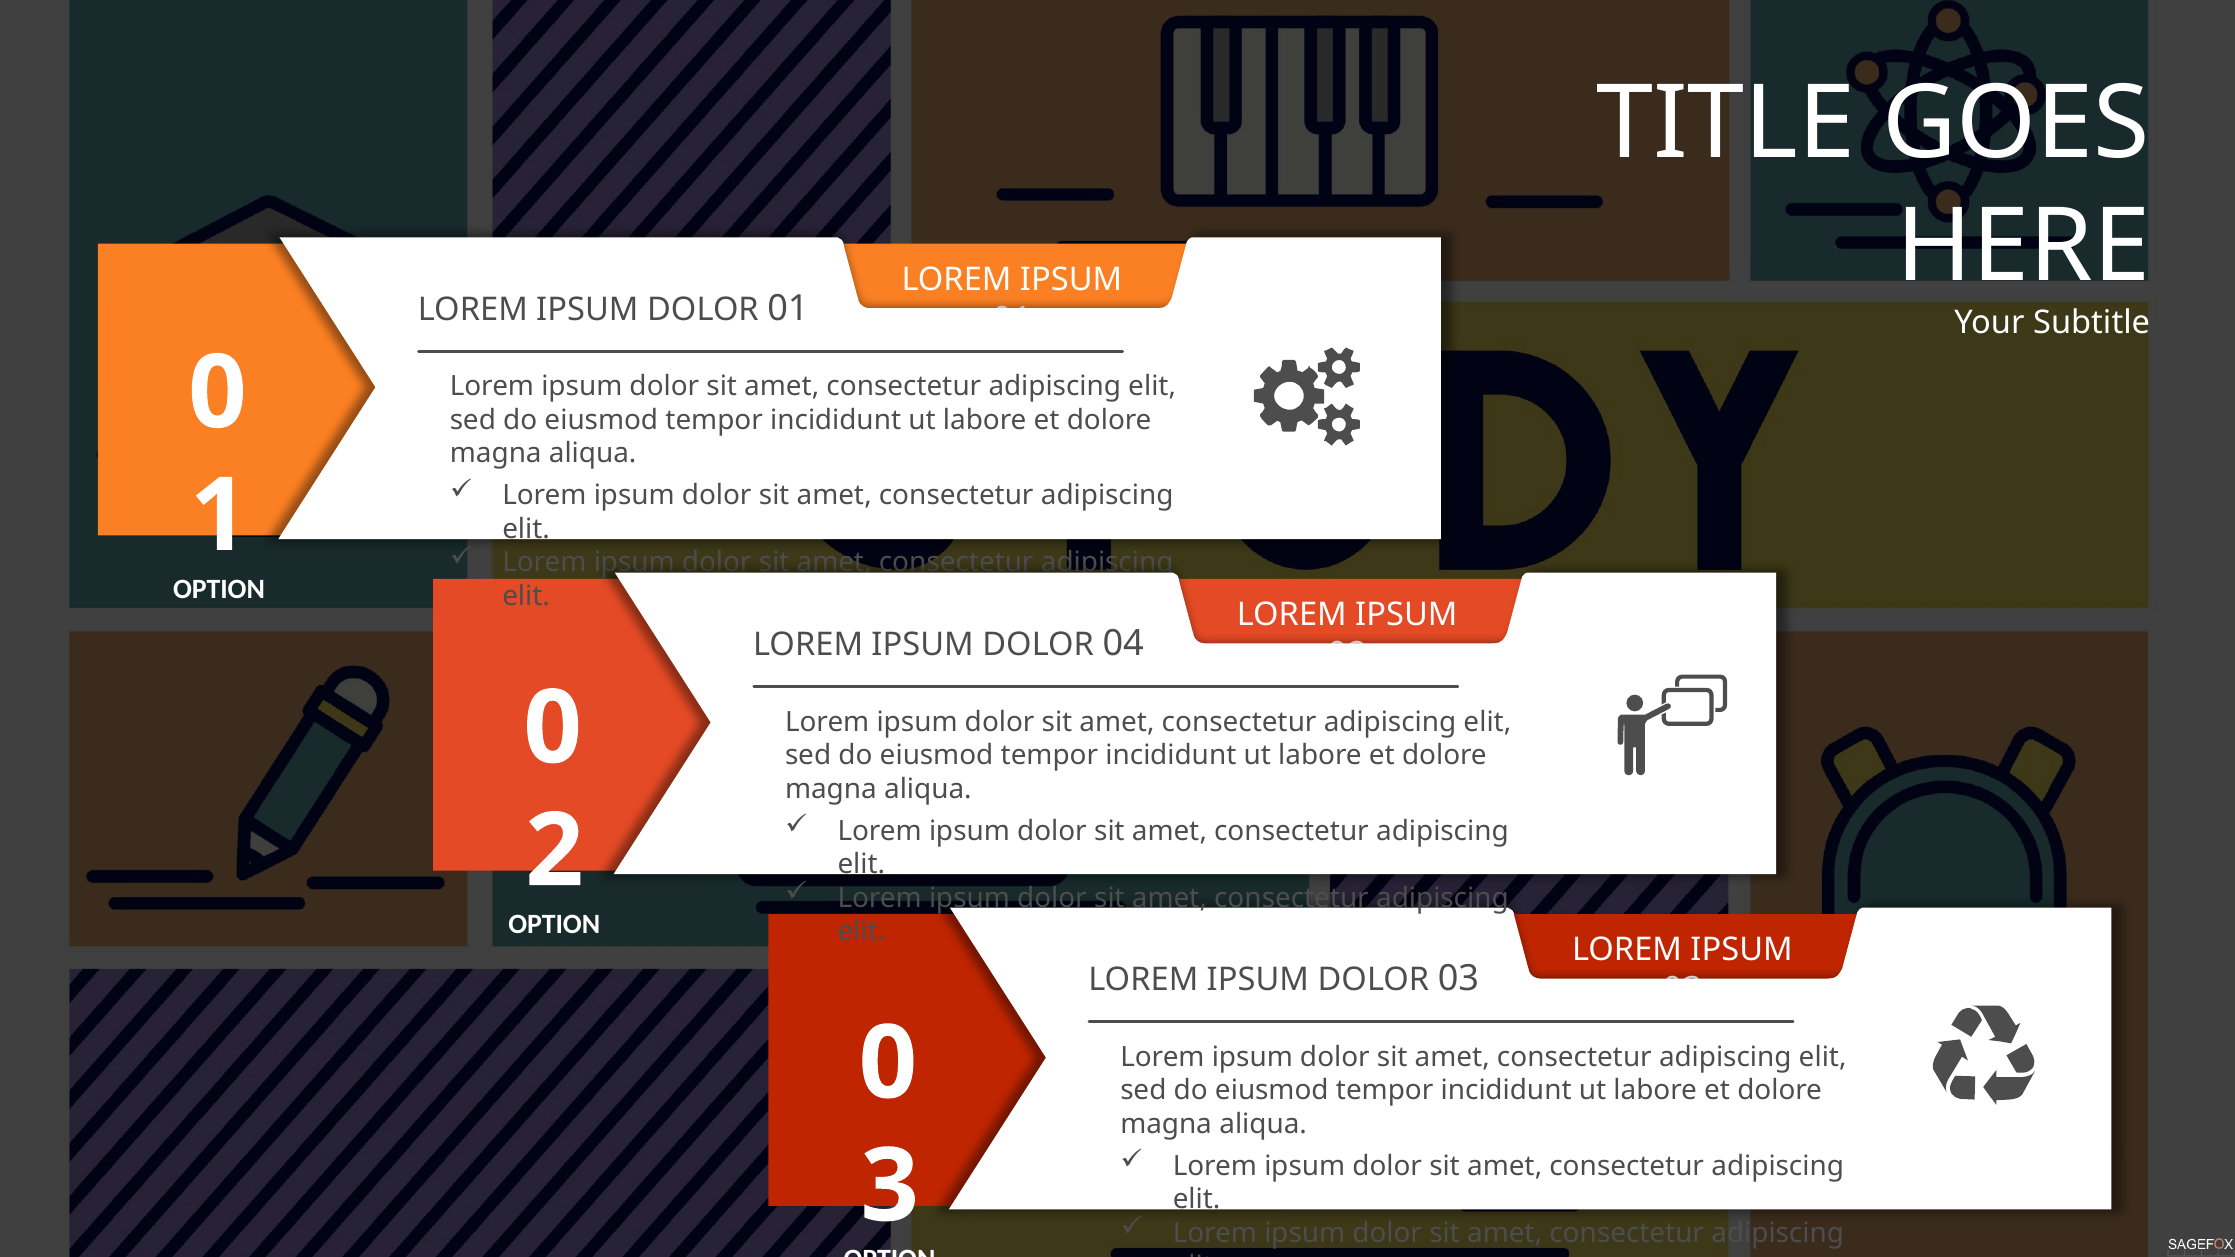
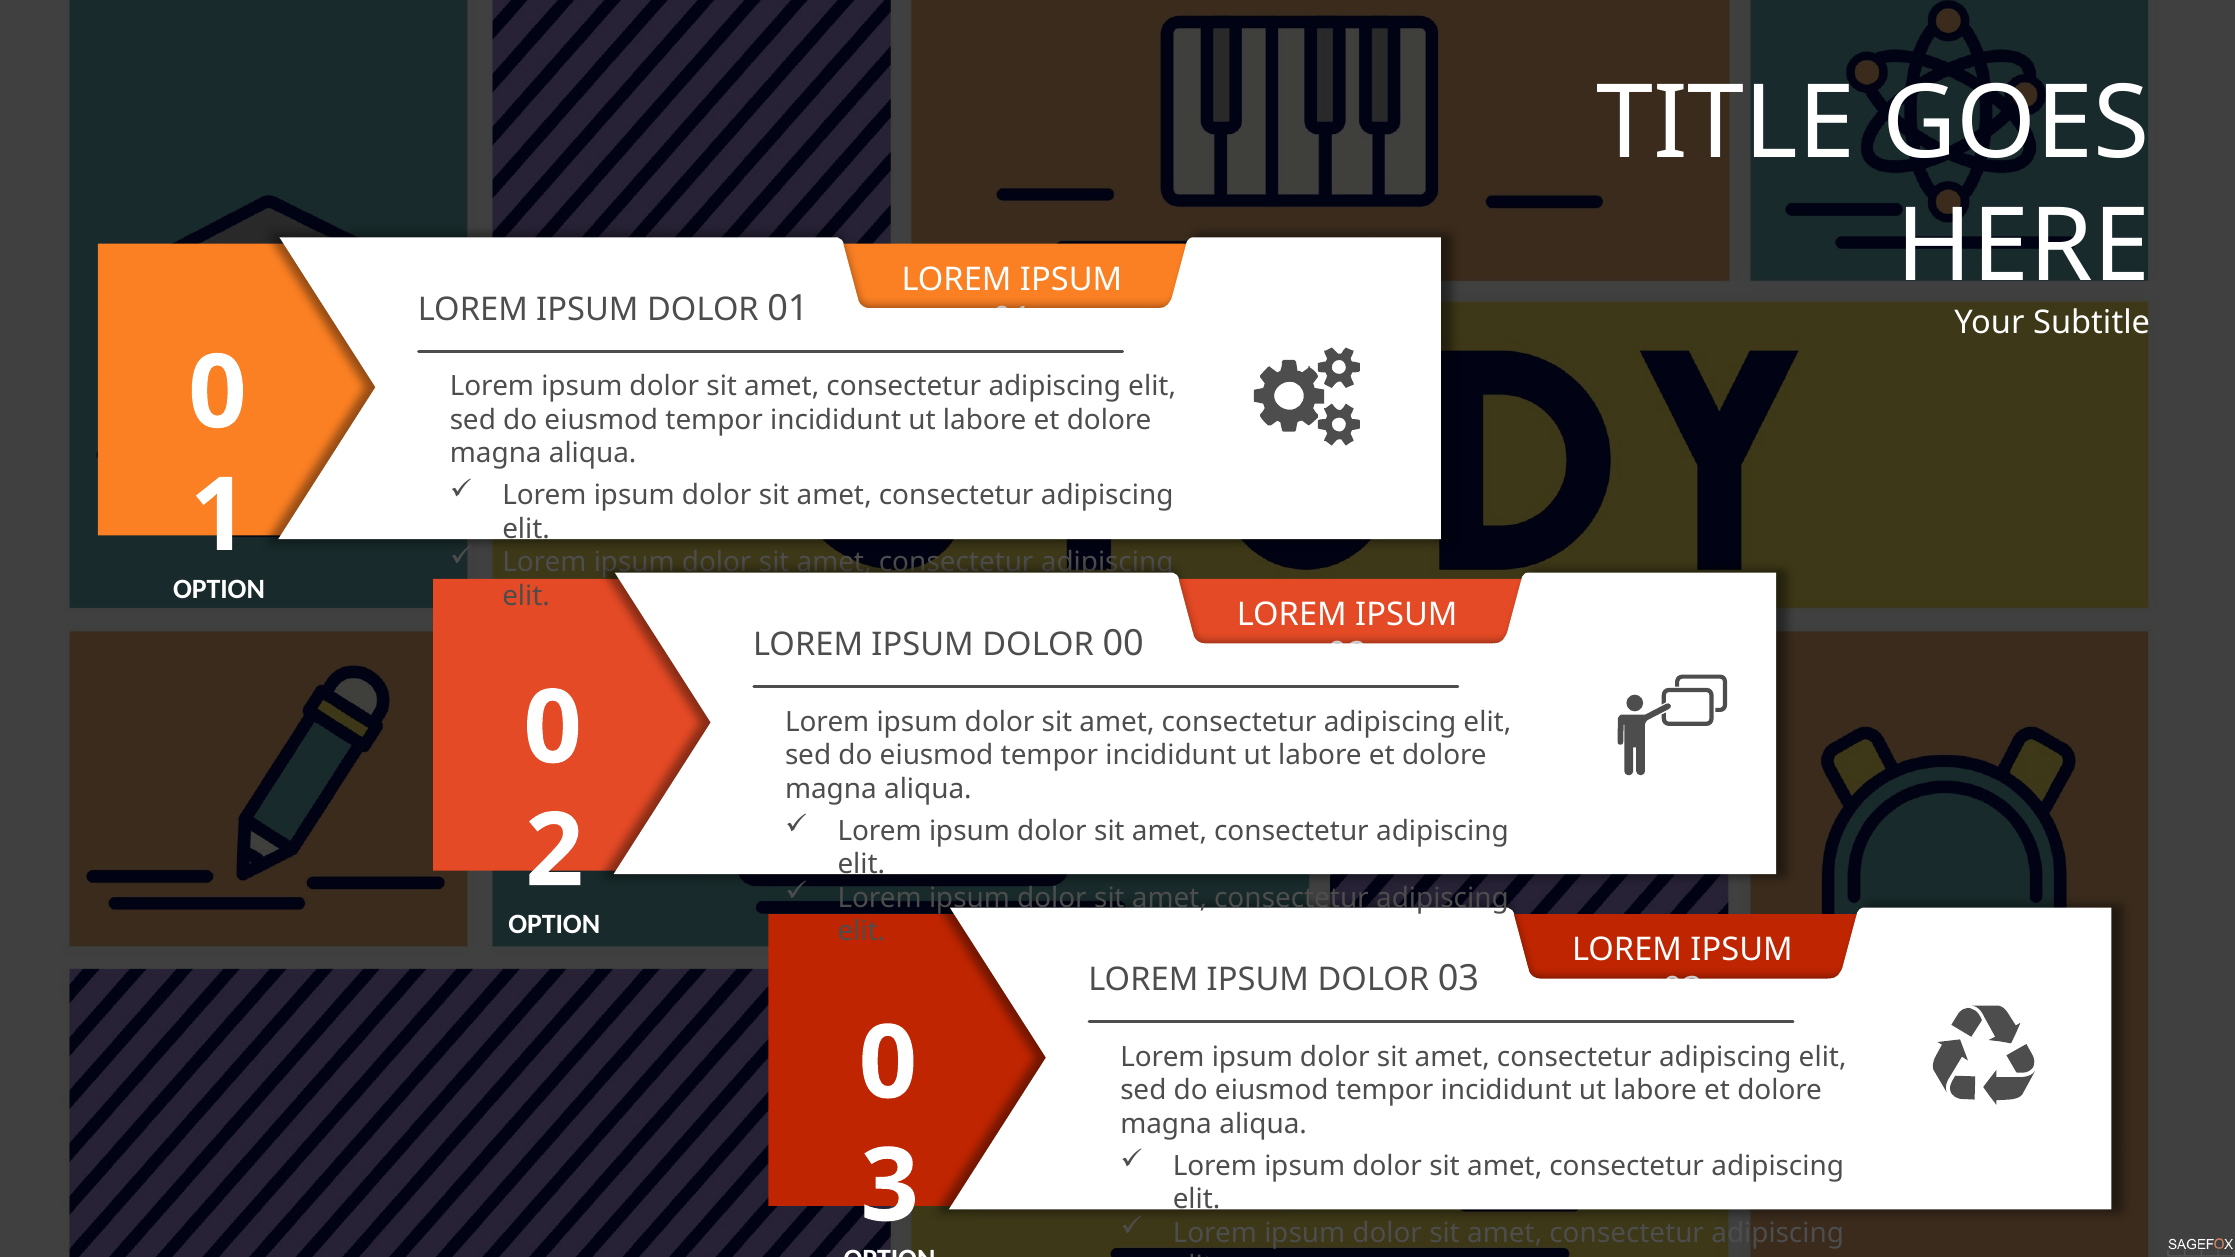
04: 04 -> 00
